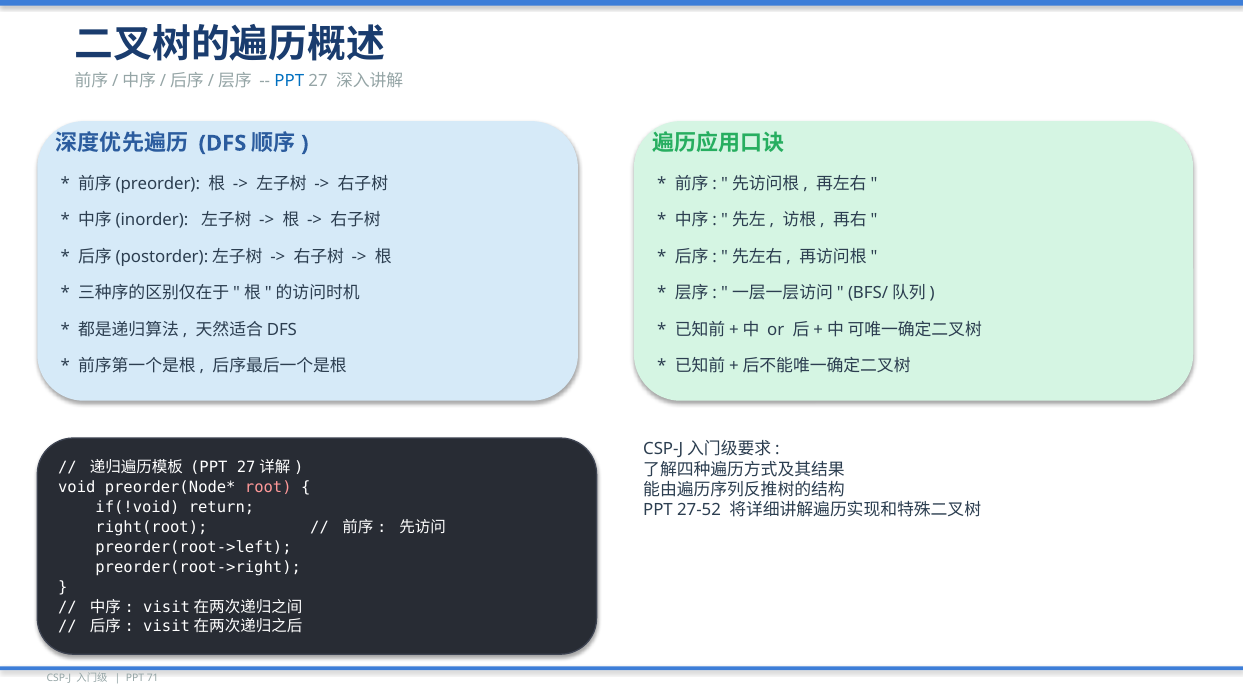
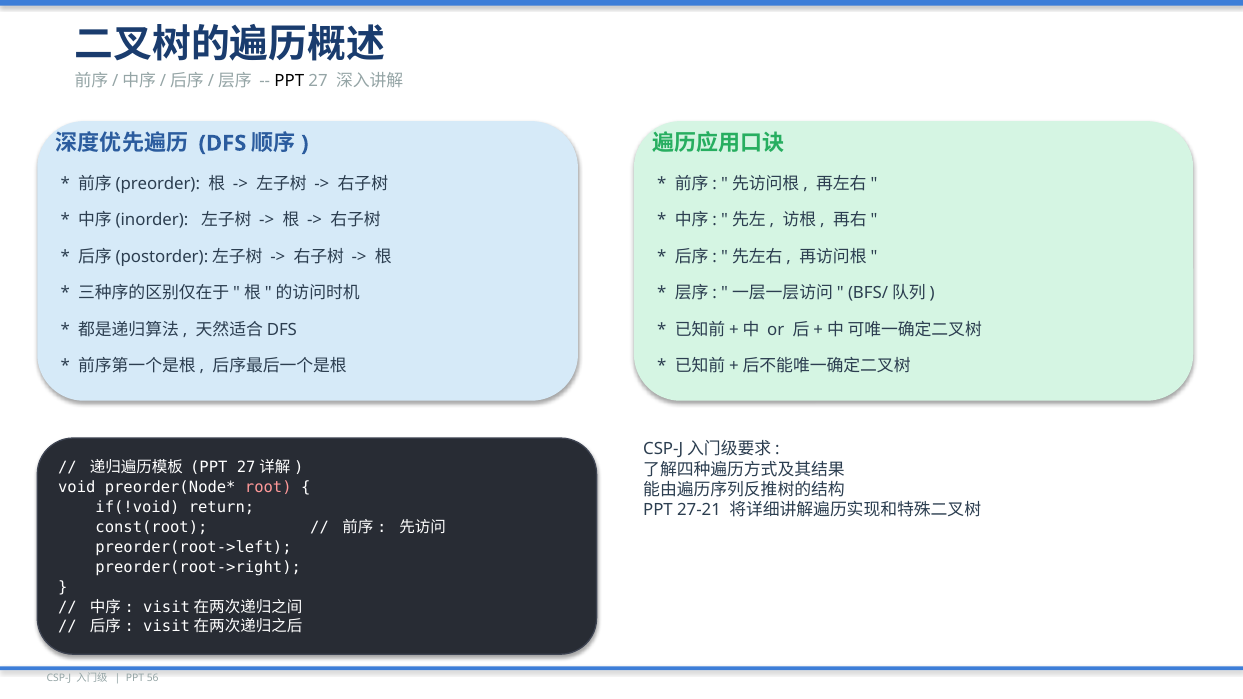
PPT at (289, 81) colour: blue -> black
27-52: 27-52 -> 27-21
right(root: right(root -> const(root
71: 71 -> 56
